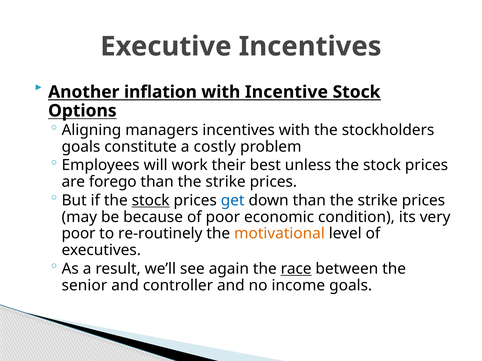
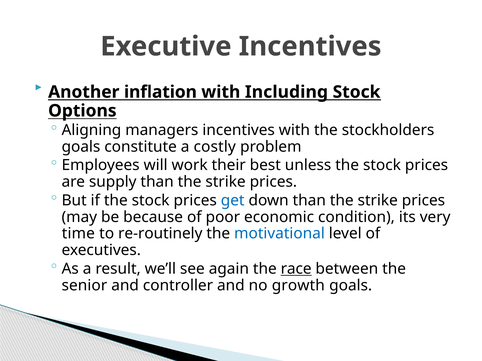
Incentive: Incentive -> Including
forego: forego -> supply
stock at (151, 201) underline: present -> none
poor at (78, 234): poor -> time
motivational colour: orange -> blue
income: income -> growth
